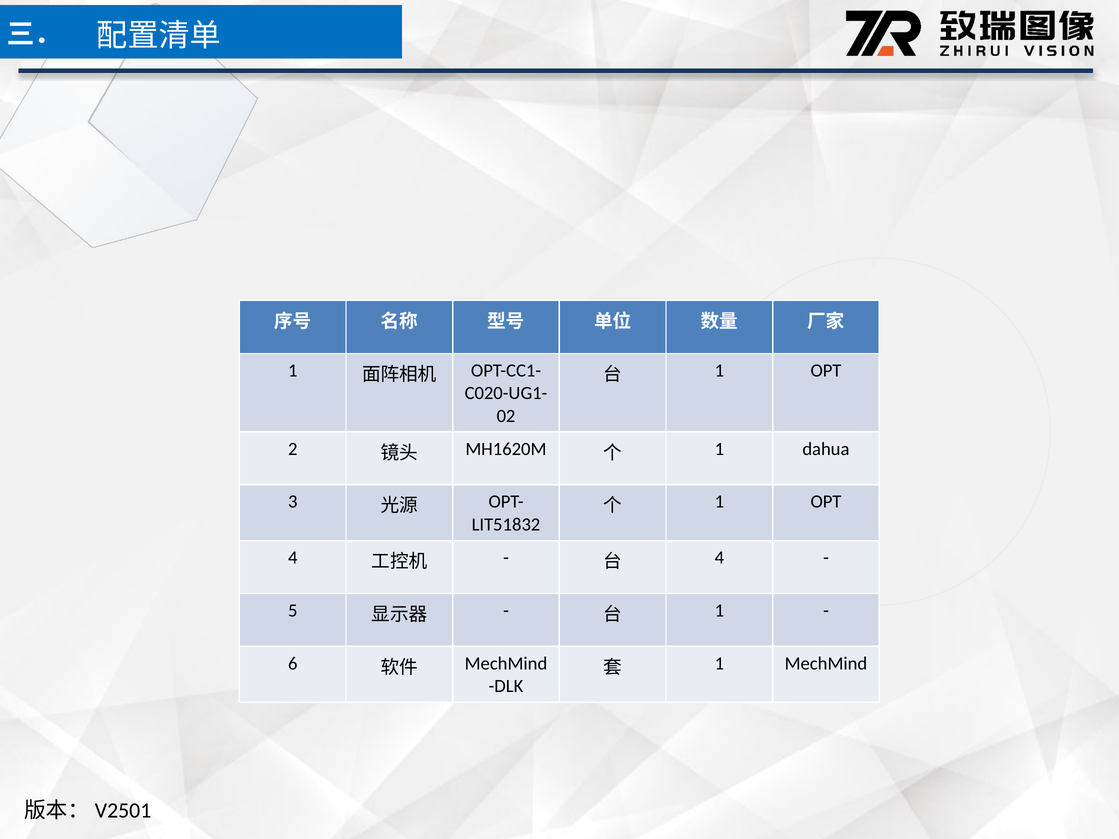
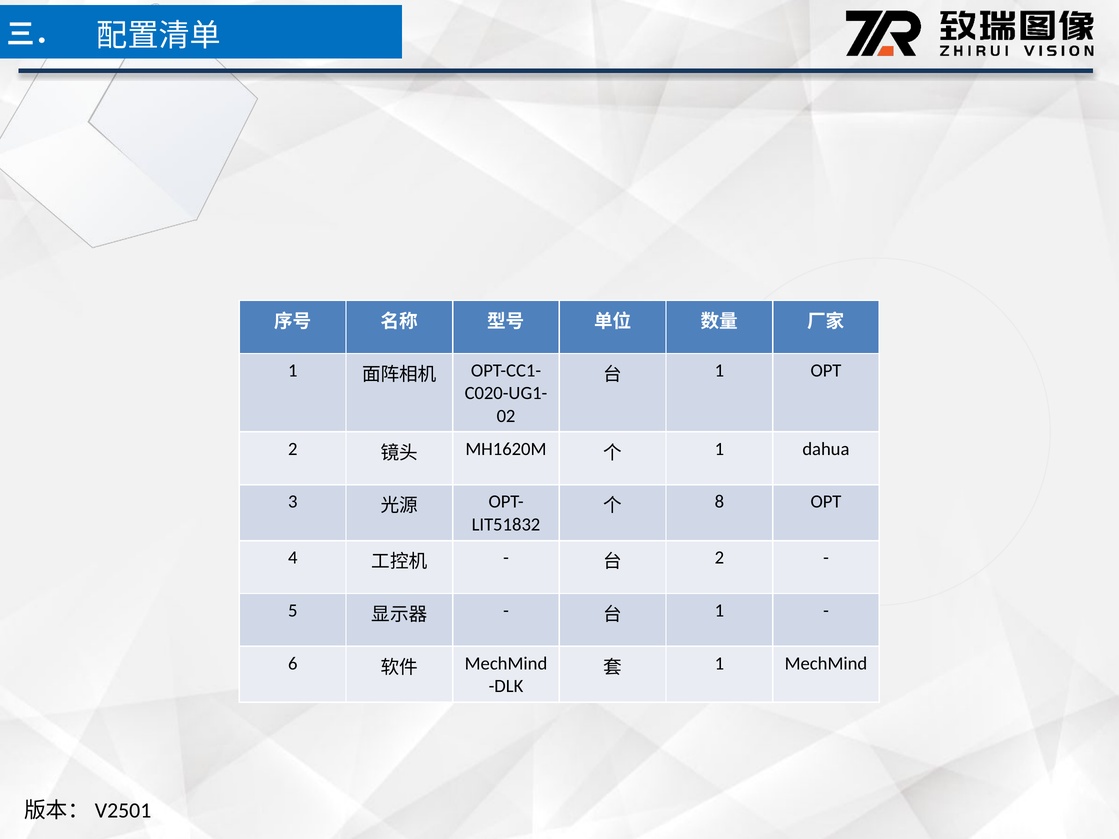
1 at (719, 502): 1 -> 8
4 at (719, 558): 4 -> 2
